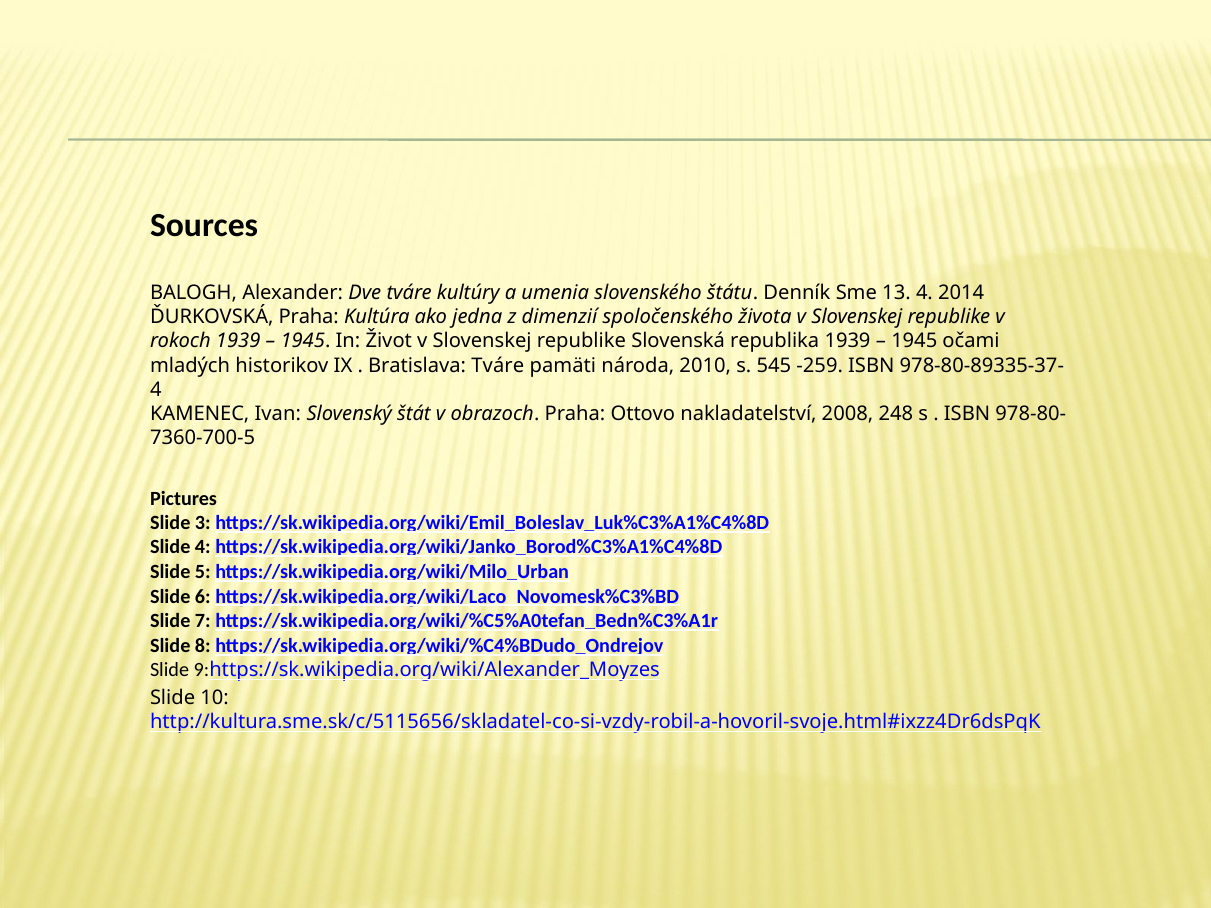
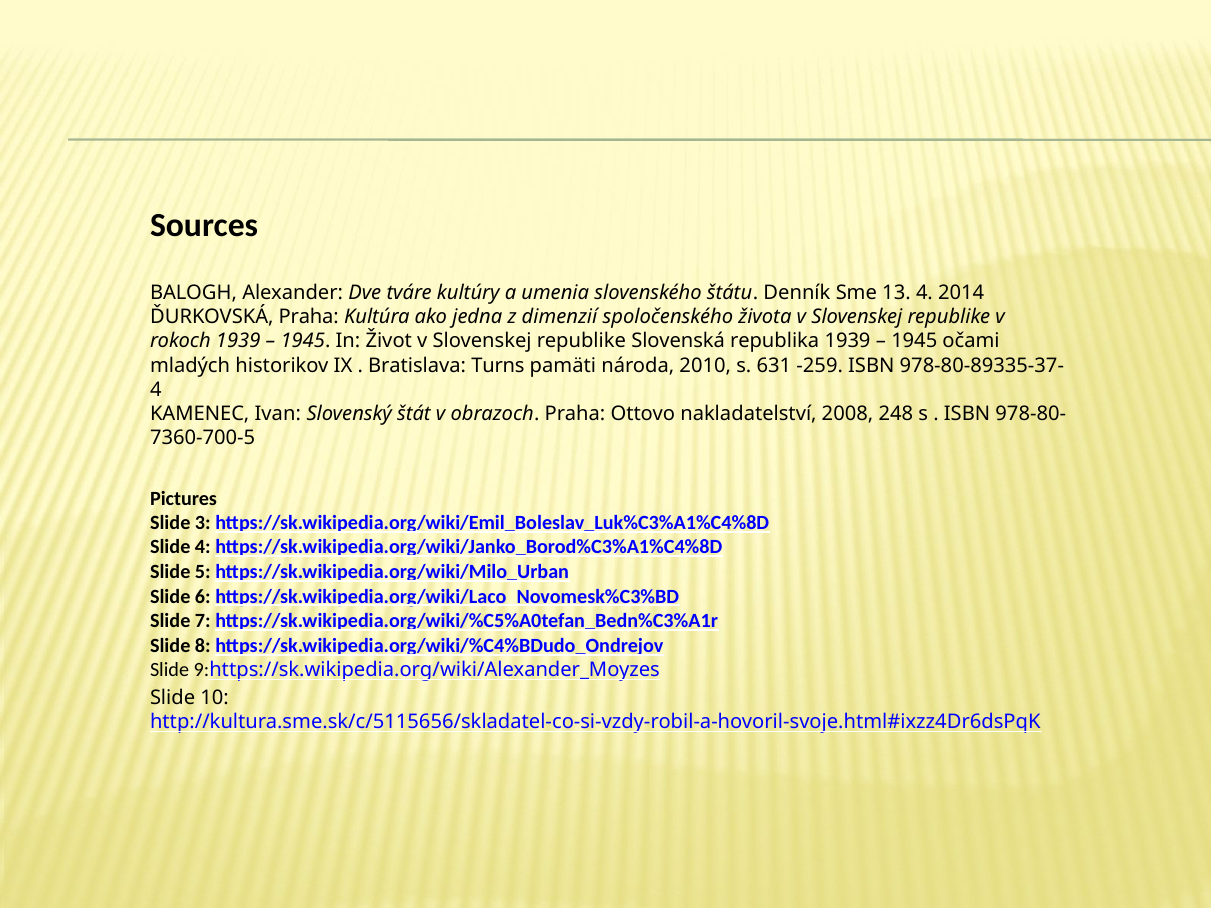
Bratislava Tváre: Tváre -> Turns
545: 545 -> 631
